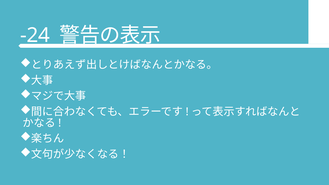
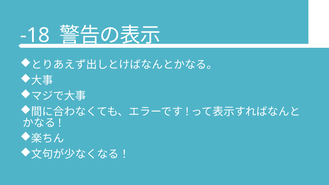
-24: -24 -> -18
